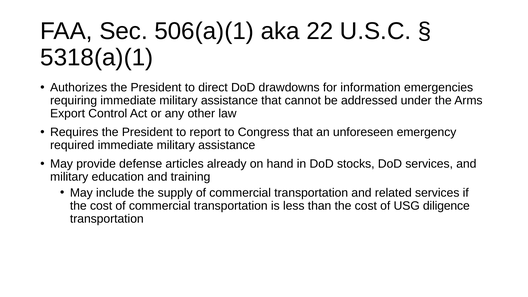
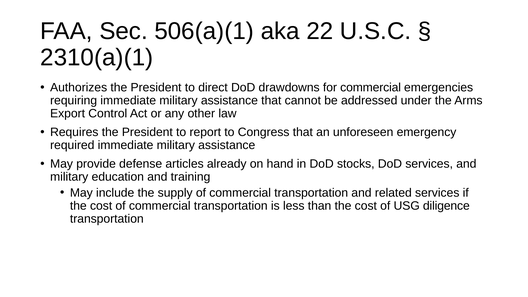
5318(a)(1: 5318(a)(1 -> 2310(a)(1
for information: information -> commercial
